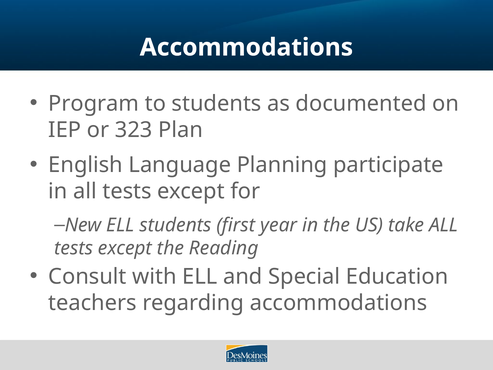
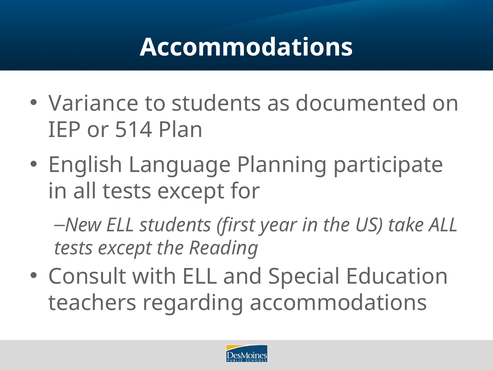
Program: Program -> Variance
323: 323 -> 514
